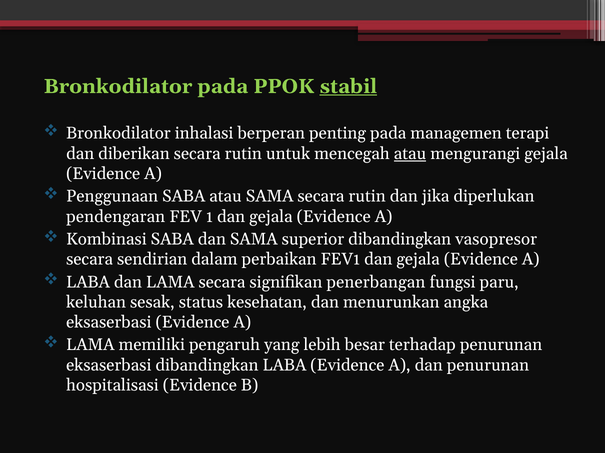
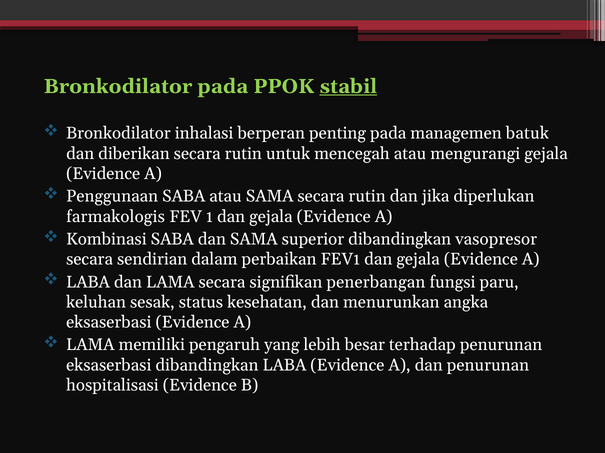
terapi: terapi -> batuk
atau at (410, 154) underline: present -> none
pendengaran: pendengaran -> farmakologis
